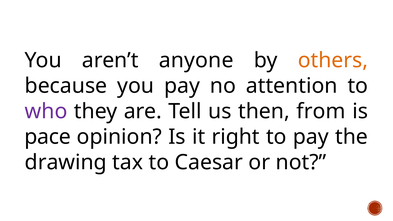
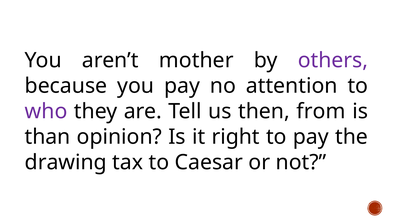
anyone: anyone -> mother
others colour: orange -> purple
pace: pace -> than
